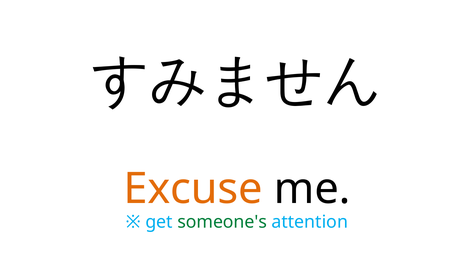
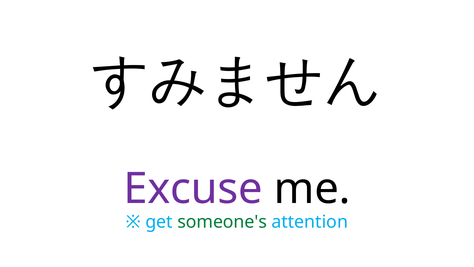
Excuse colour: orange -> purple
